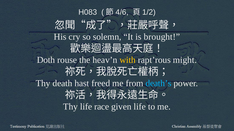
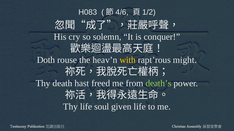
brought: brought -> conquer
death’s colour: light blue -> light green
race: race -> soul
